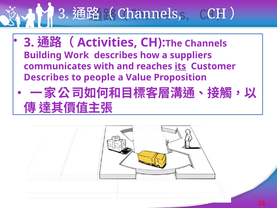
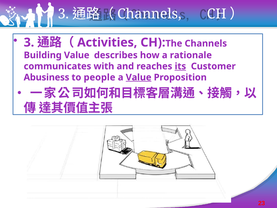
Building Work: Work -> Value
suppliers: suppliers -> rationale
Describes at (46, 77): Describes -> Abusiness
Value at (139, 77) underline: none -> present
